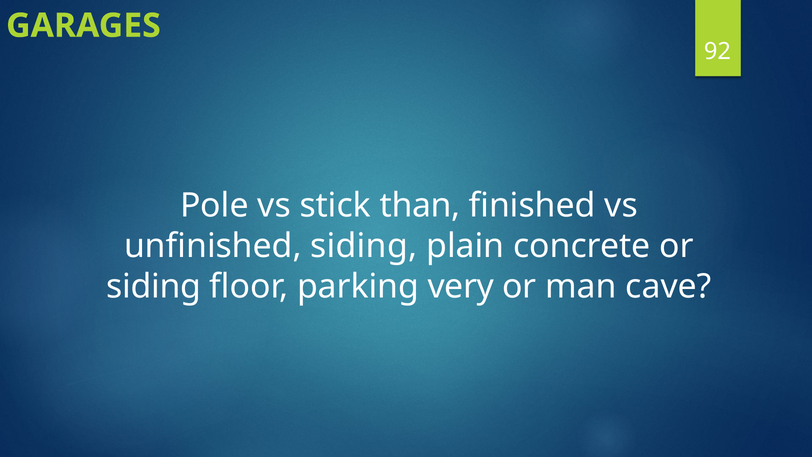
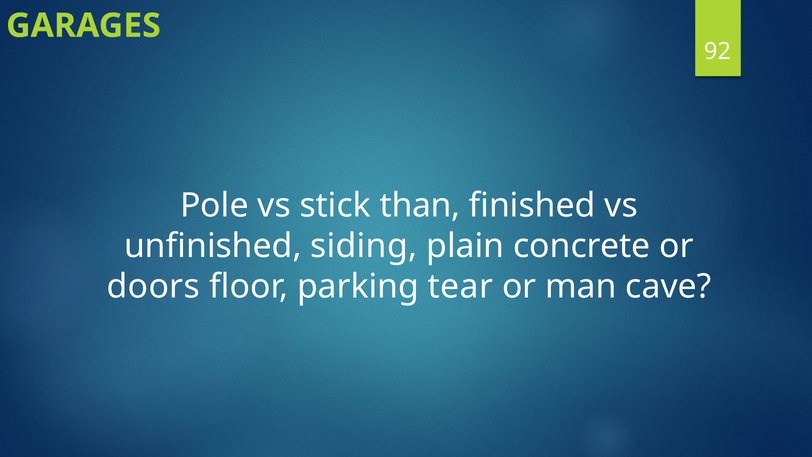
siding at (154, 287): siding -> doors
very: very -> tear
